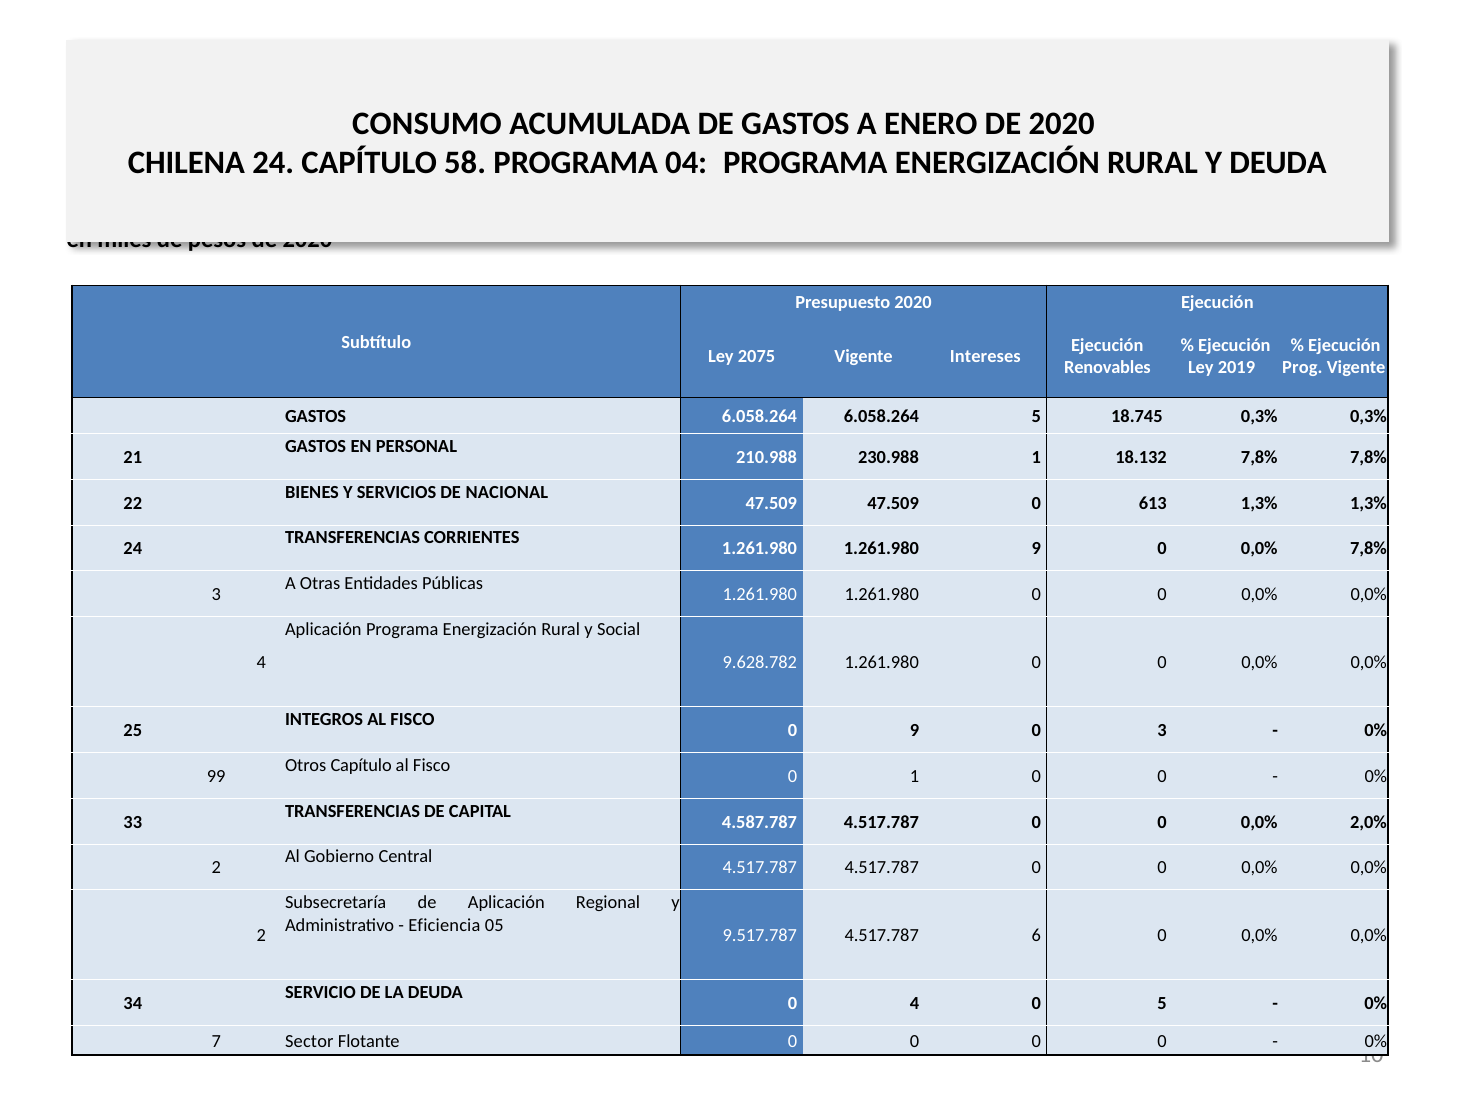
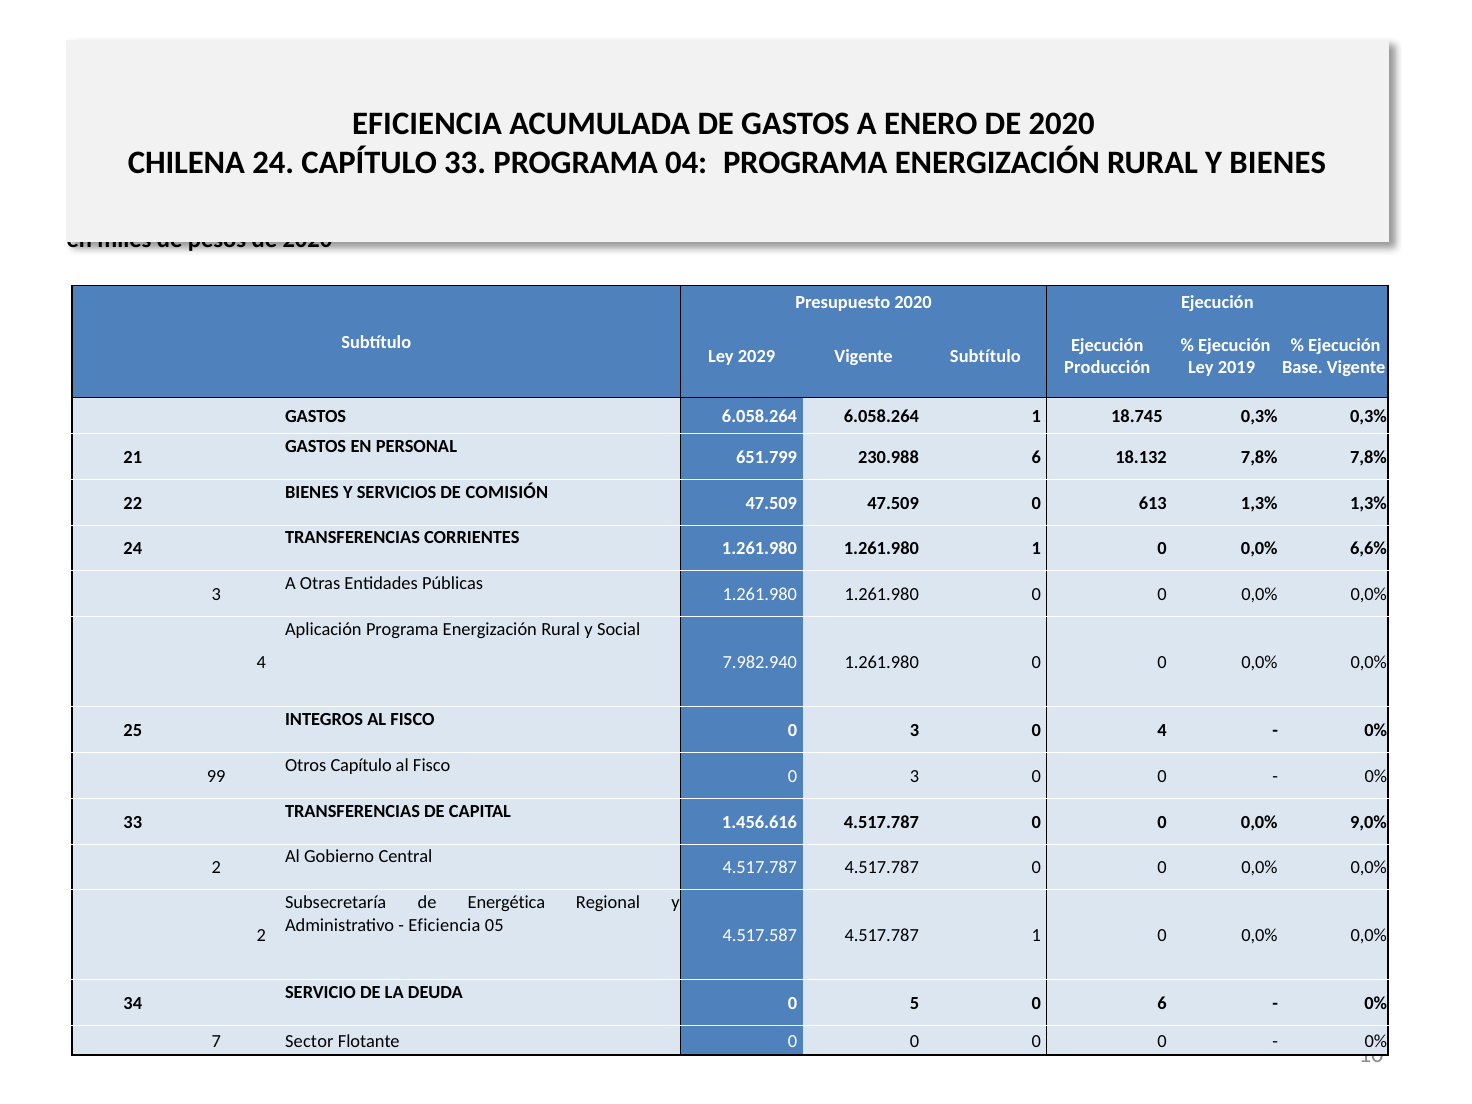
CONSUMO at (427, 123): CONSUMO -> EFICIENCIA
CAPÍTULO 58: 58 -> 33
Y DEUDA: DEUDA -> BIENES
2075: 2075 -> 2029
Vigente Intereses: Intereses -> Subtítulo
Renovables: Renovables -> Producción
Prog at (1302, 367): Prog -> Base
6.058.264 5: 5 -> 1
210.988: 210.988 -> 651.799
230.988 1: 1 -> 6
NACIONAL: NACIONAL -> COMISIÓN
1.261.980 9: 9 -> 1
0,0% 7,8%: 7,8% -> 6,6%
9.628.782: 9.628.782 -> 7.982.940
9 at (914, 730): 9 -> 3
0 3: 3 -> 4
1 at (914, 776): 1 -> 3
4.587.787: 4.587.787 -> 1.456.616
2,0%: 2,0% -> 9,0%
de Aplicación: Aplicación -> Energética
9.517.787: 9.517.787 -> 4.517.587
4.517.787 6: 6 -> 1
0 4: 4 -> 5
0 5: 5 -> 6
